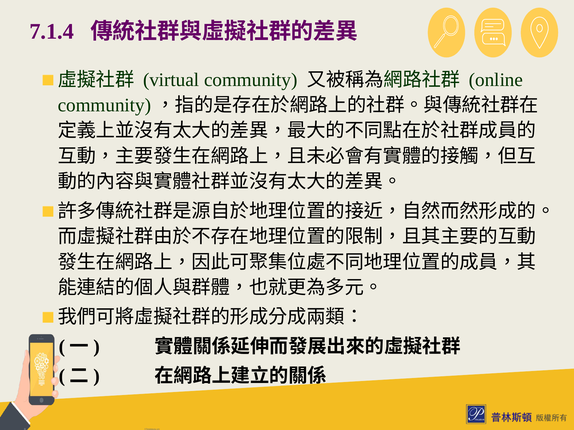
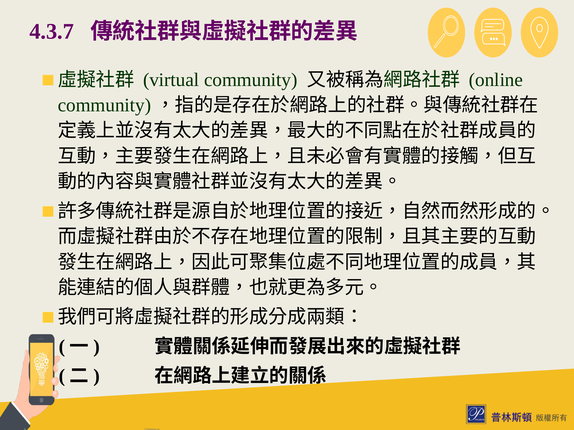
7.1.4: 7.1.4 -> 4.3.7
